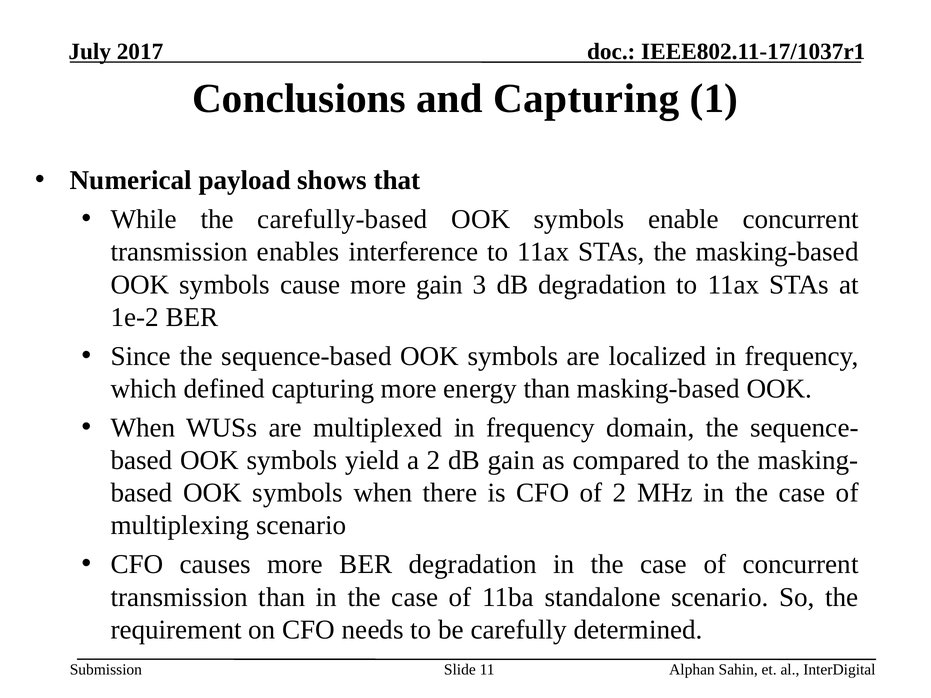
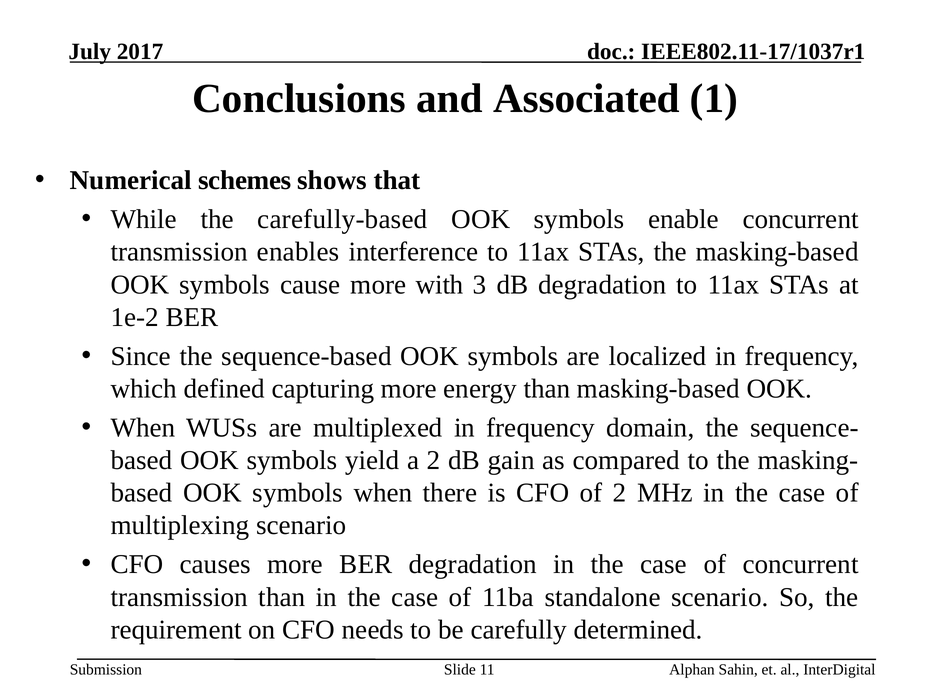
and Capturing: Capturing -> Associated
payload: payload -> schemes
more gain: gain -> with
